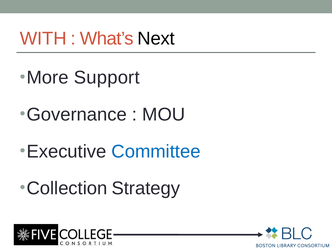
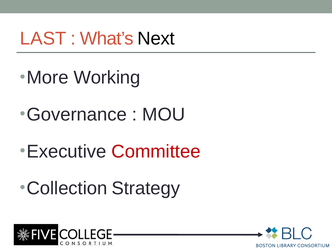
WITH: WITH -> LAST
Support: Support -> Working
Committee colour: blue -> red
